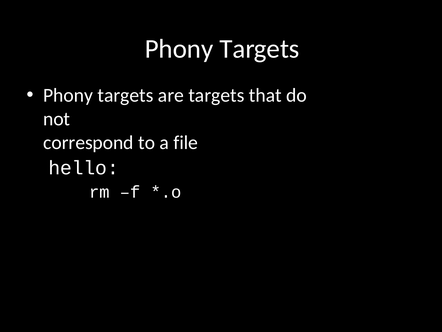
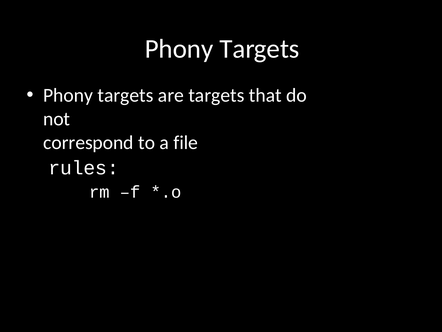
hello: hello -> rules
